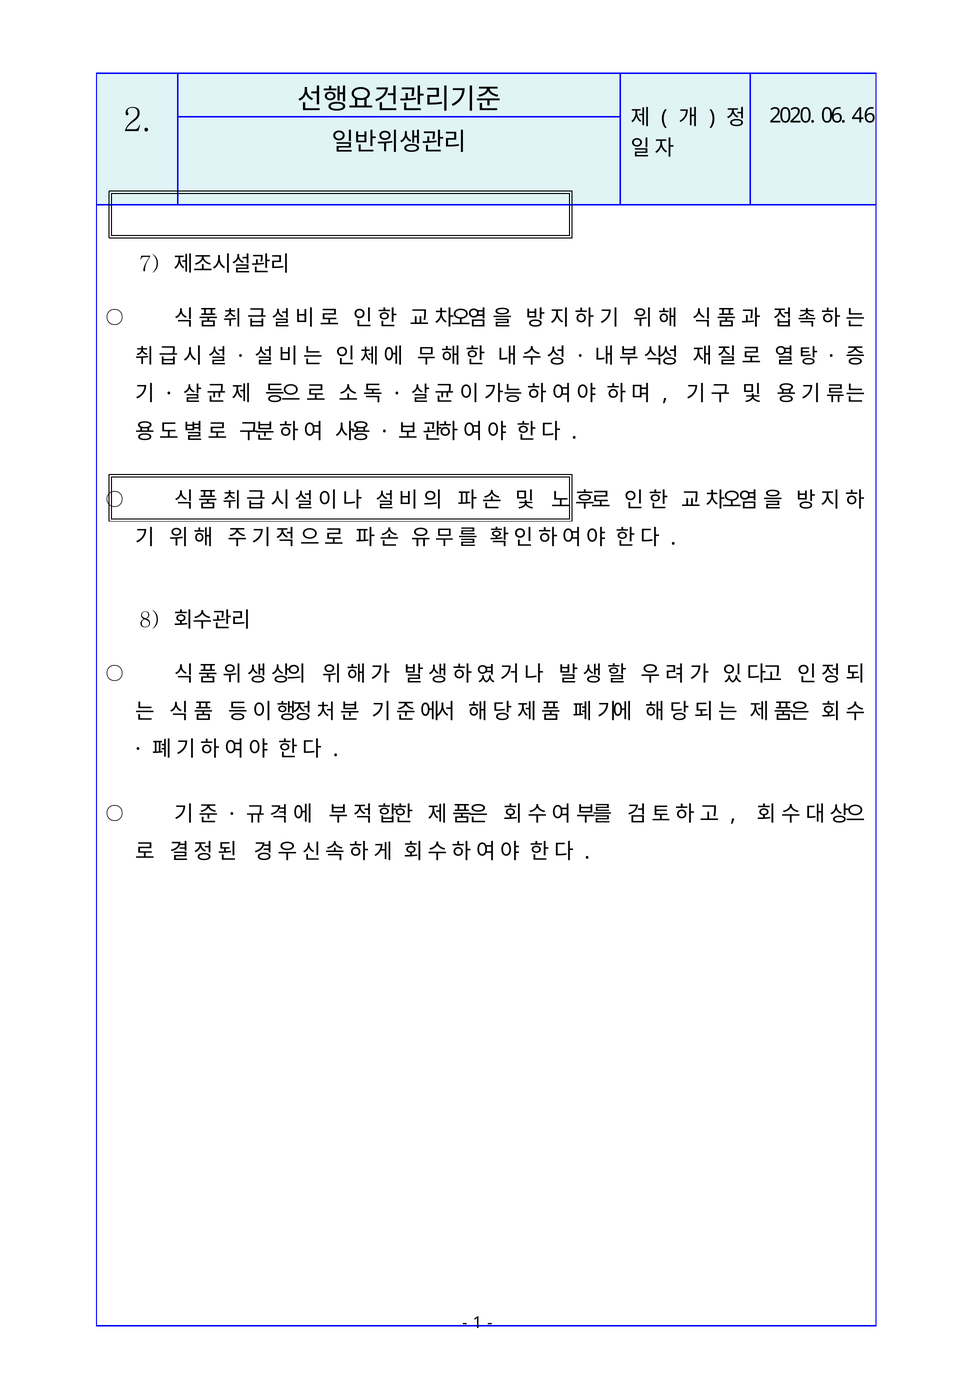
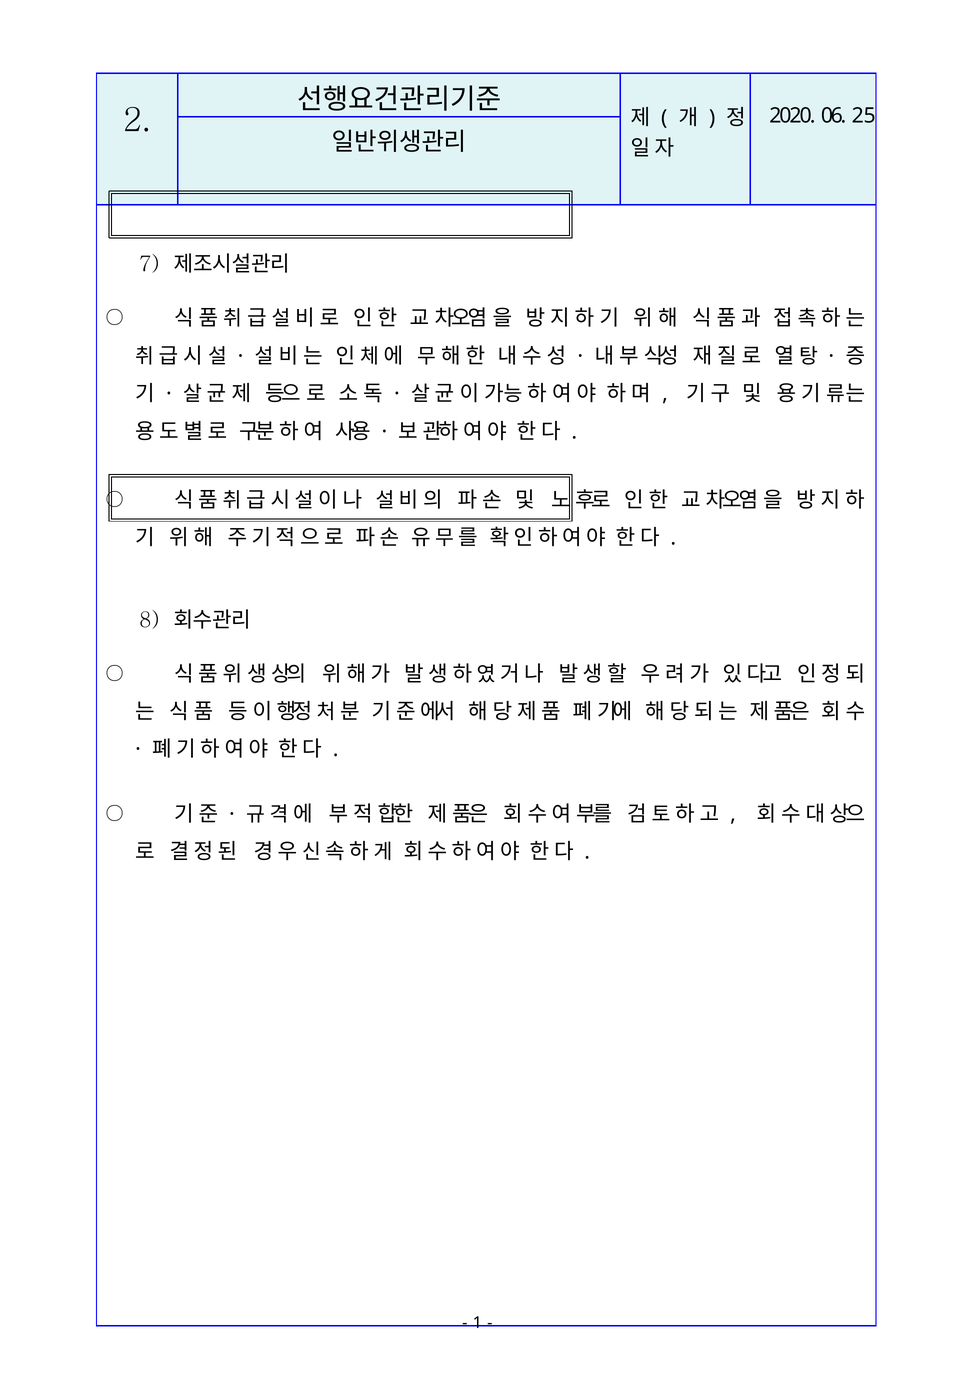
46: 46 -> 25
